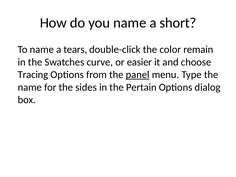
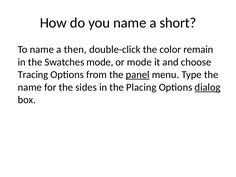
tears: tears -> then
Swatches curve: curve -> mode
or easier: easier -> mode
Pertain: Pertain -> Placing
dialog underline: none -> present
